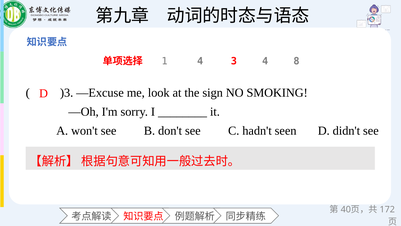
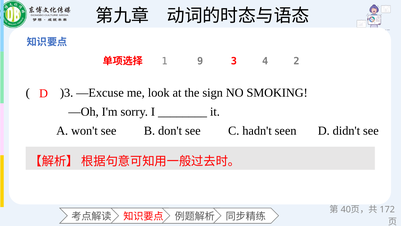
1 4: 4 -> 9
8: 8 -> 2
